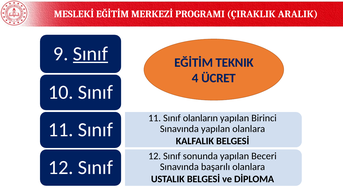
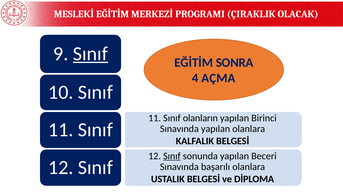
ARALIK: ARALIK -> OLACAK
TEKNIK: TEKNIK -> SONRA
ÜCRET: ÜCRET -> AÇMA
Sınıf at (172, 156) underline: none -> present
